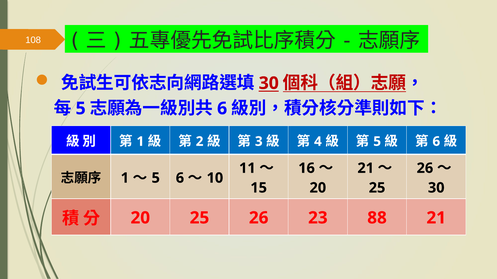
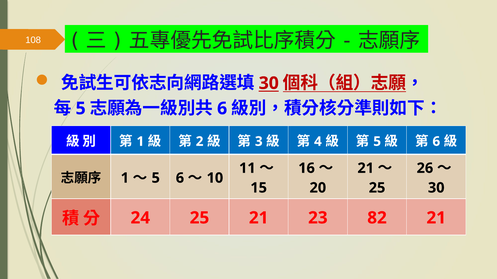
20 at (140, 218): 20 -> 24
26 at (259, 218): 26 -> 21
88: 88 -> 82
